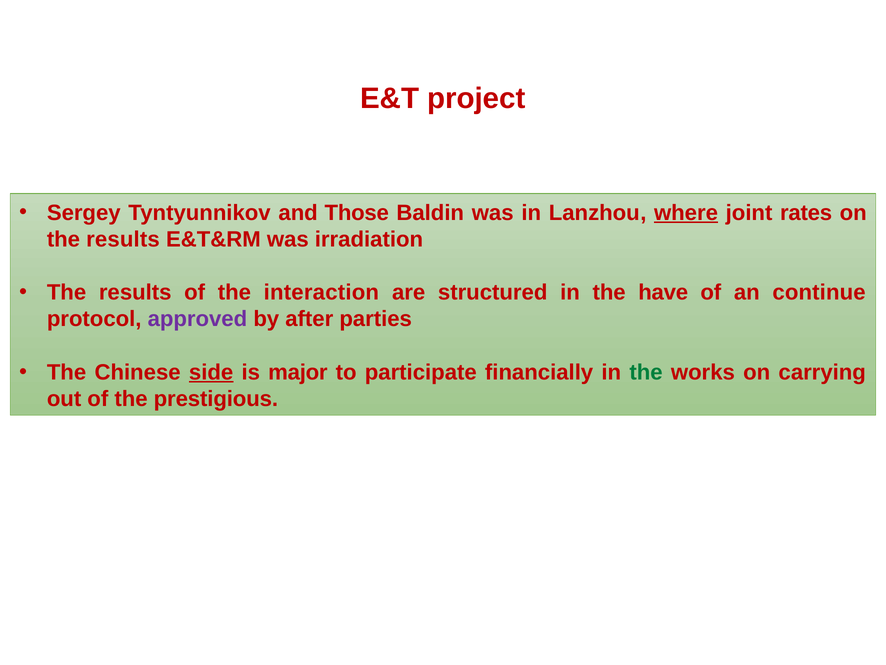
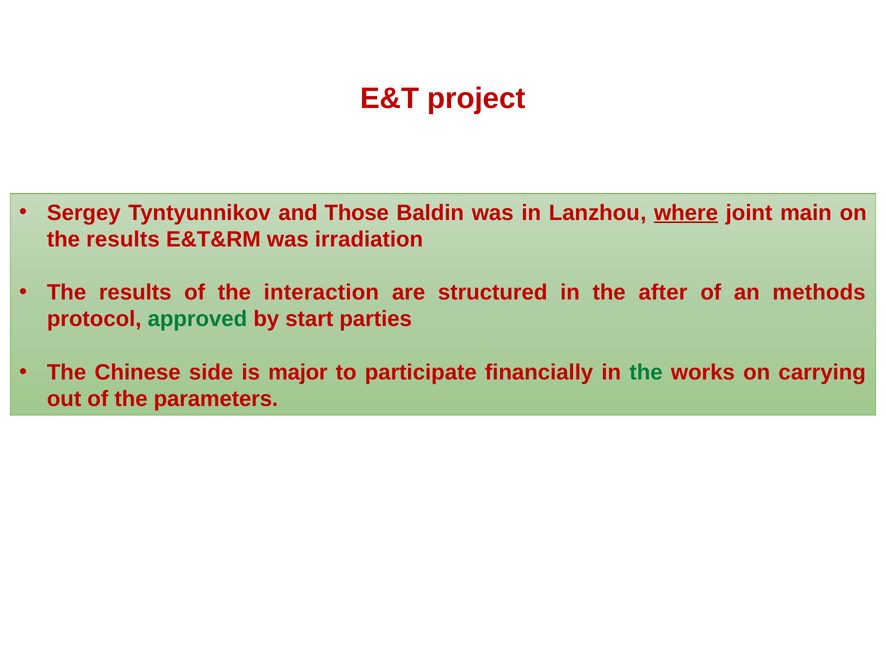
rates: rates -> main
have: have -> after
continue: continue -> methods
approved colour: purple -> green
after: after -> start
side underline: present -> none
prestigious: prestigious -> parameters
